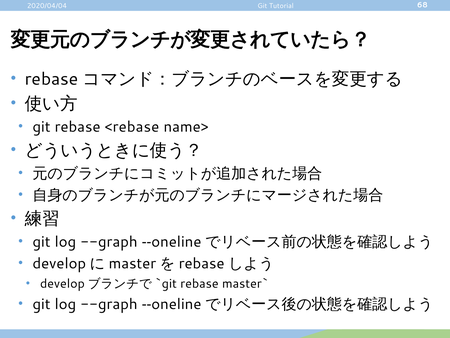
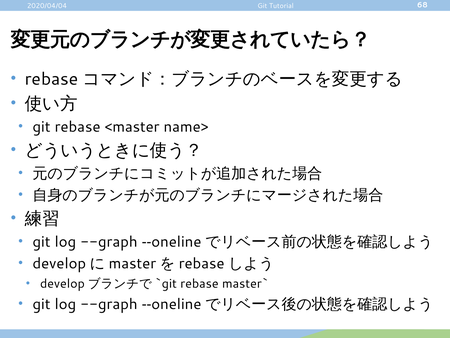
<rebase: <rebase -> <master
